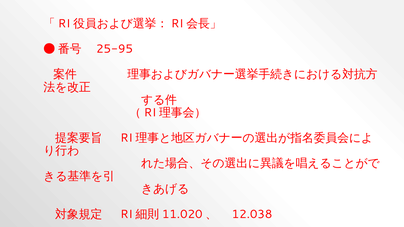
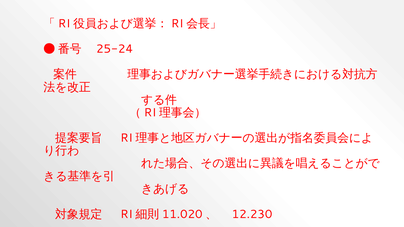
25-95: 25-95 -> 25-24
12.038: 12.038 -> 12.230
